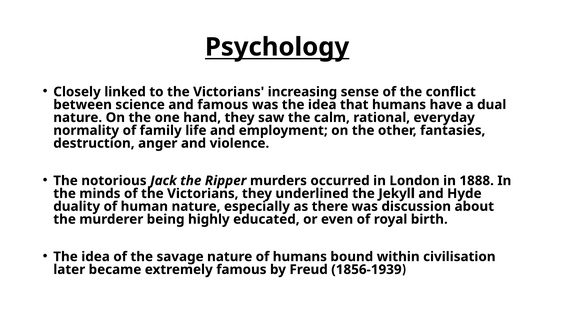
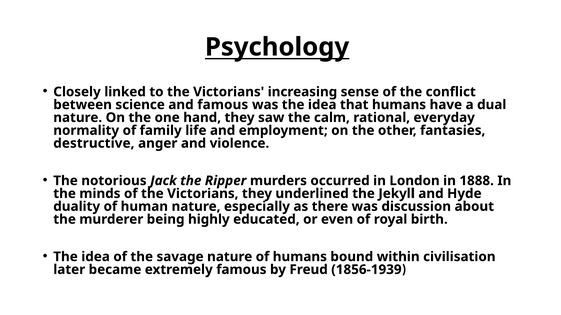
destruction: destruction -> destructive
